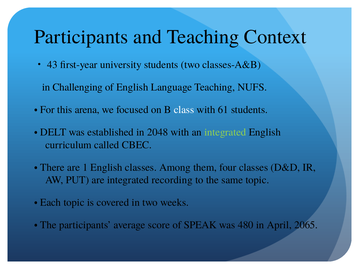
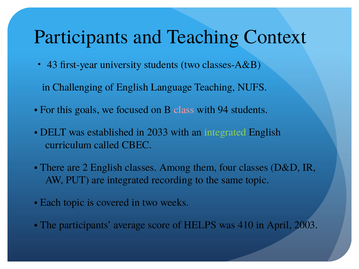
arena: arena -> goals
class colour: white -> pink
61: 61 -> 94
2048: 2048 -> 2033
1: 1 -> 2
SPEAK: SPEAK -> HELPS
480: 480 -> 410
2065: 2065 -> 2003
